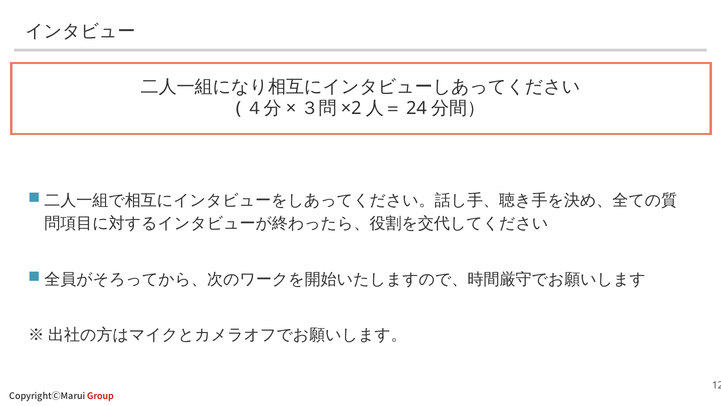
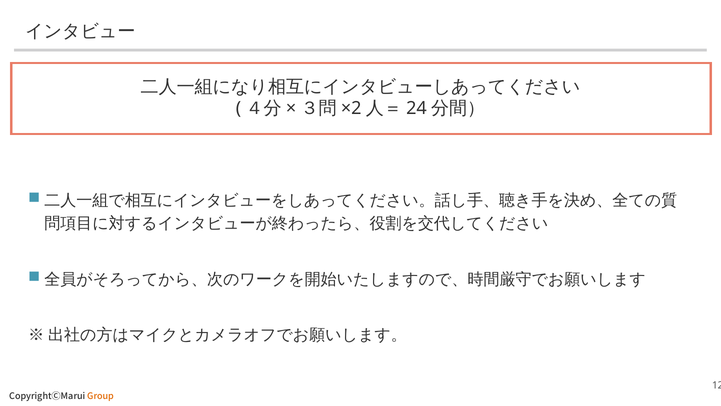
Group colour: red -> orange
